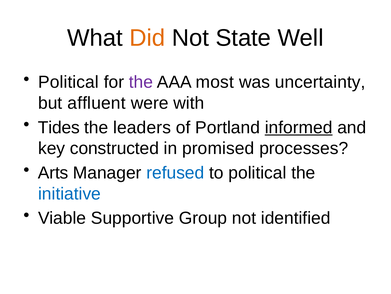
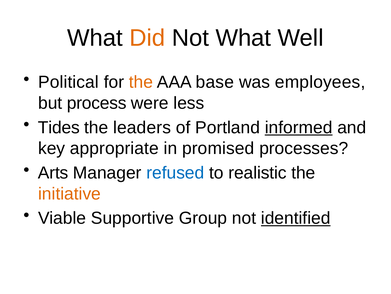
Not State: State -> What
the at (141, 82) colour: purple -> orange
most: most -> base
uncertainty: uncertainty -> employees
affluent: affluent -> process
with: with -> less
constructed: constructed -> appropriate
to political: political -> realistic
initiative colour: blue -> orange
identified underline: none -> present
